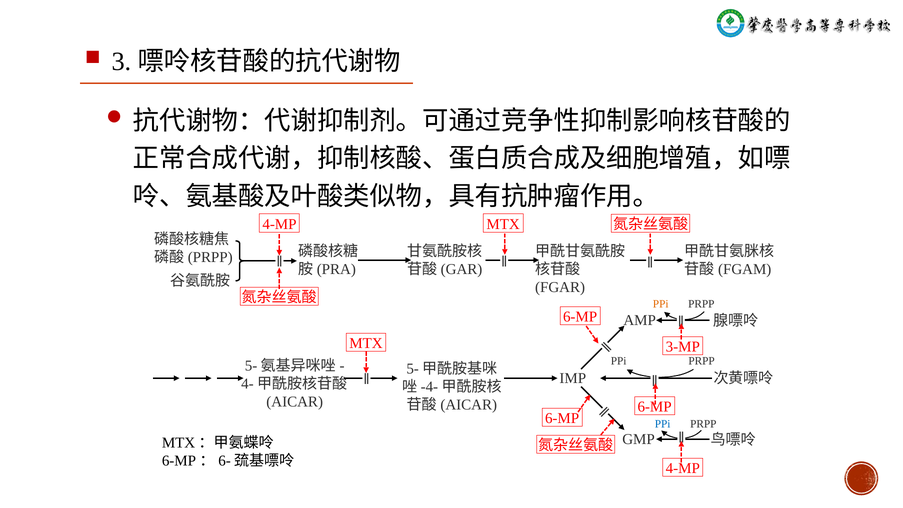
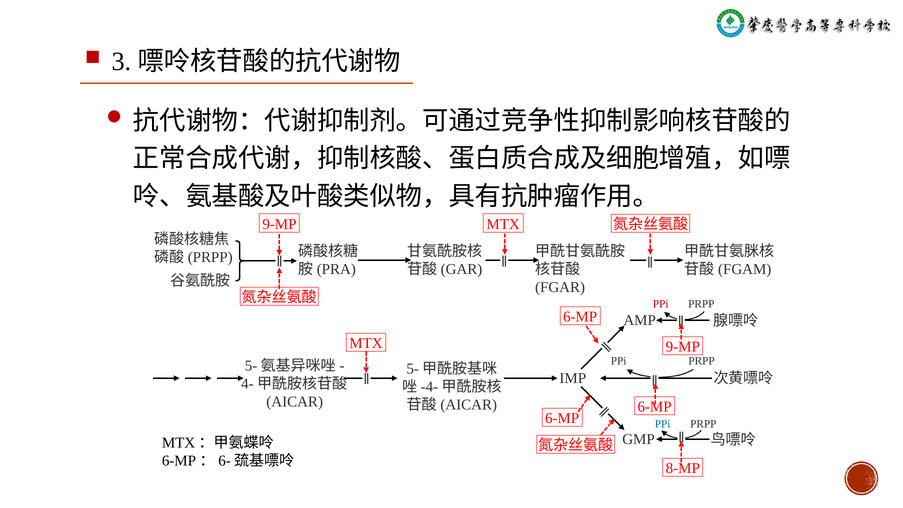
4-MP at (279, 224): 4-MP -> 9-MP
PPi at (661, 304) colour: orange -> red
3-MP at (683, 347): 3-MP -> 9-MP
4-MP at (683, 468): 4-MP -> 8-MP
